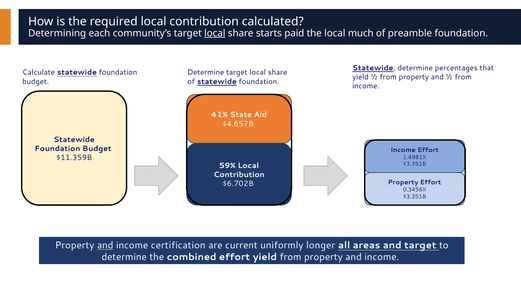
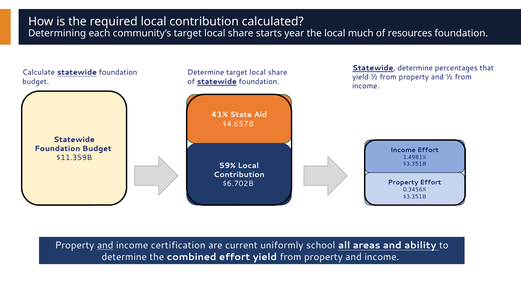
local at (215, 33) underline: present -> none
paid: paid -> year
preamble: preamble -> resources
longer: longer -> school
and target: target -> ability
